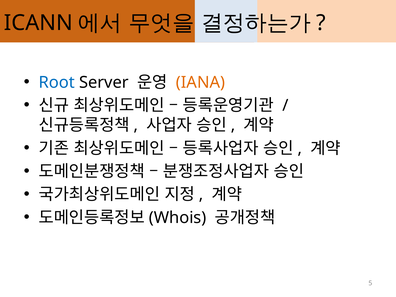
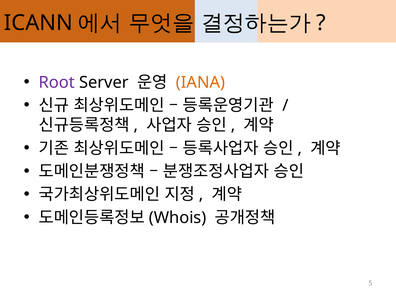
Root colour: blue -> purple
